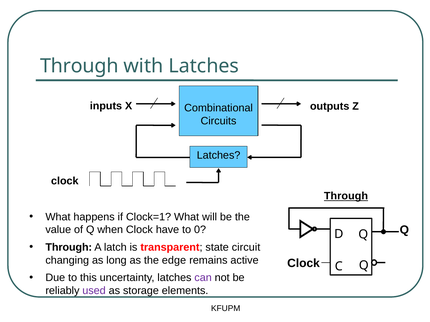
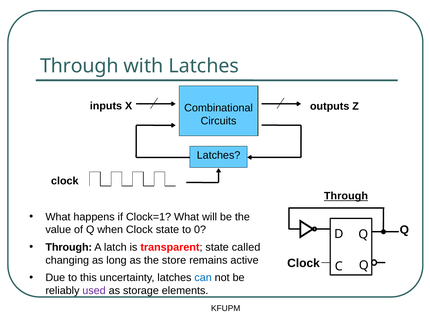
Clock have: have -> state
circuit: circuit -> called
edge: edge -> store
can colour: purple -> blue
